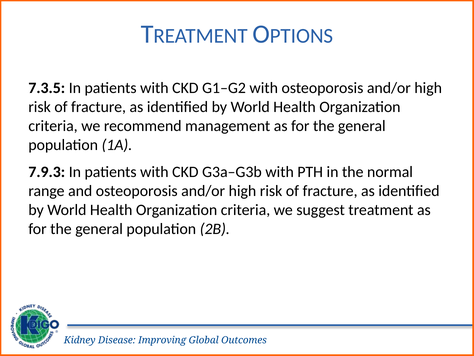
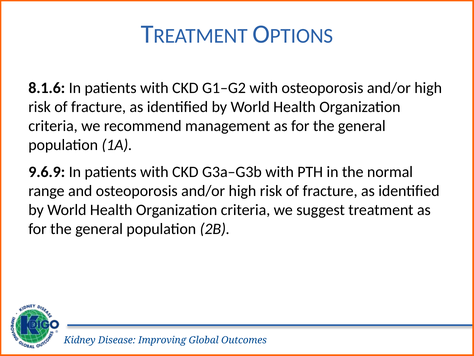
7.3.5: 7.3.5 -> 8.1.6
7.9.3: 7.9.3 -> 9.6.9
